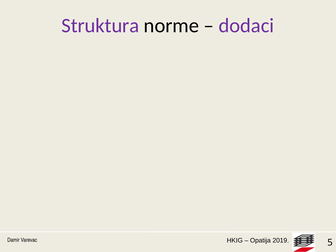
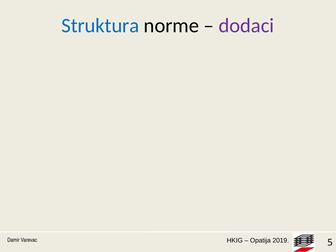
Struktura colour: purple -> blue
